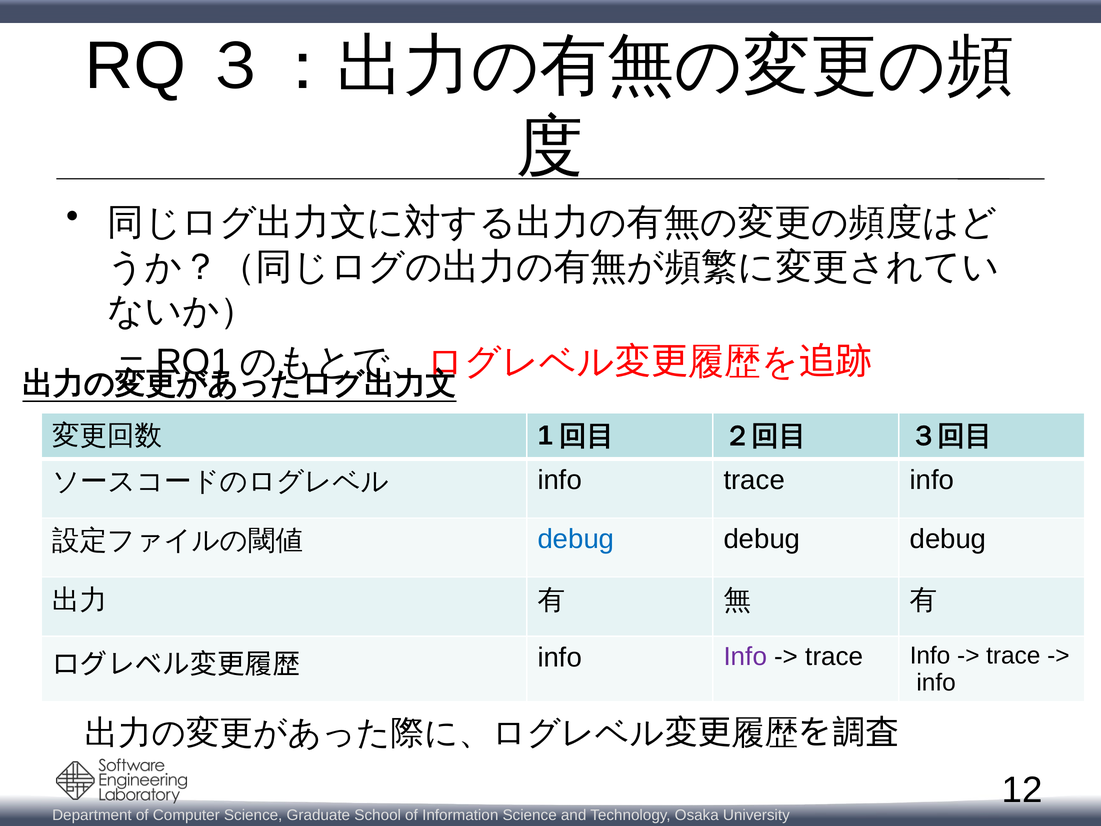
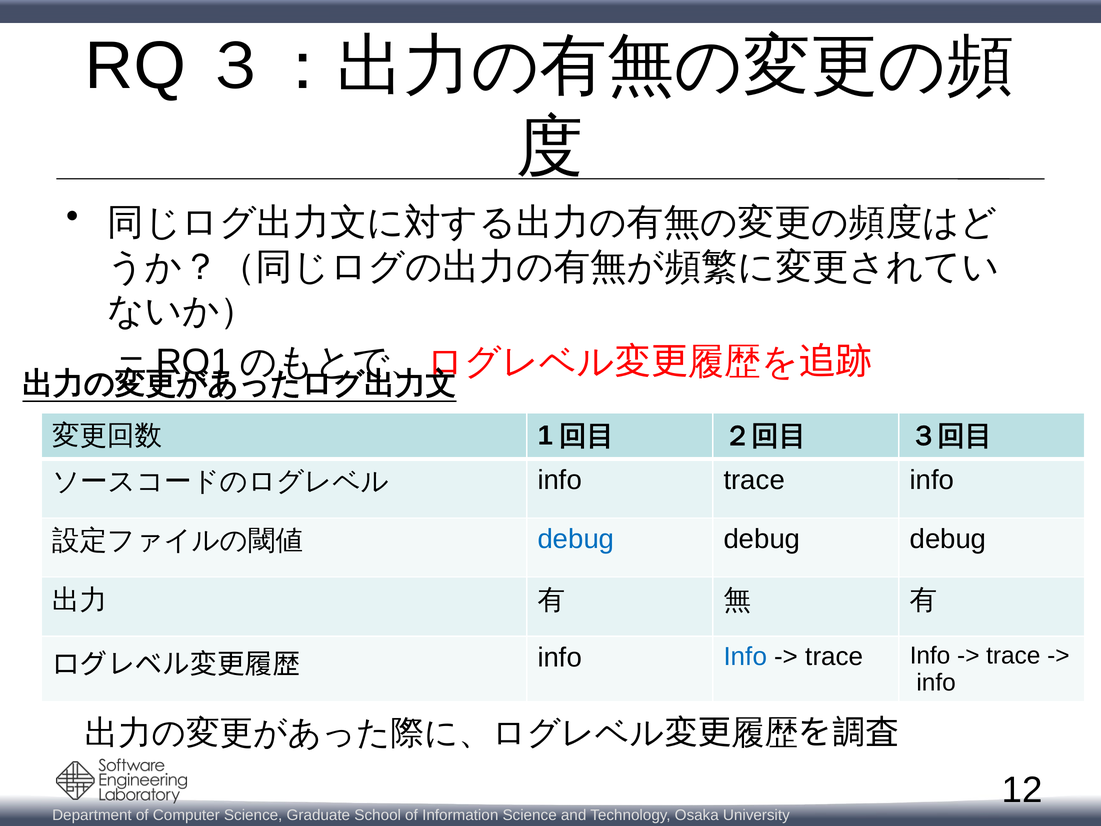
Info at (745, 657) colour: purple -> blue
